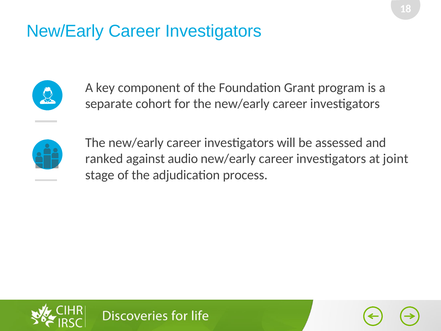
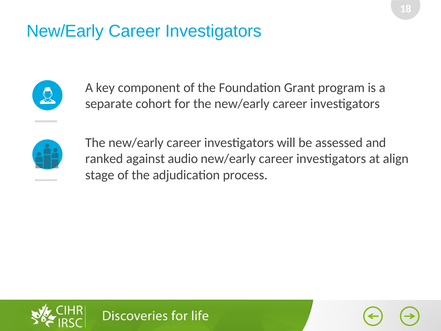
joint: joint -> align
